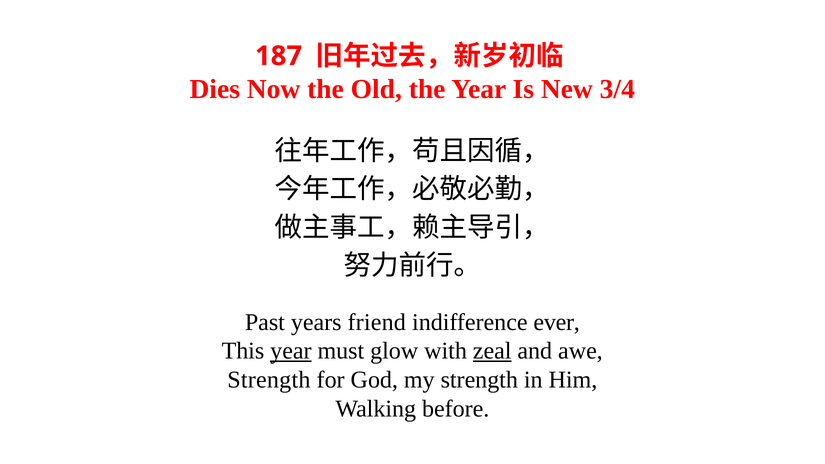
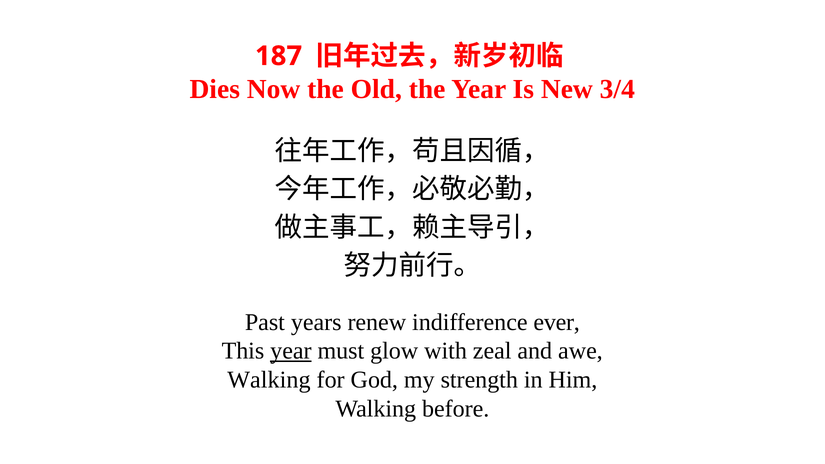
friend: friend -> renew
zeal underline: present -> none
Strength at (269, 380): Strength -> Walking
